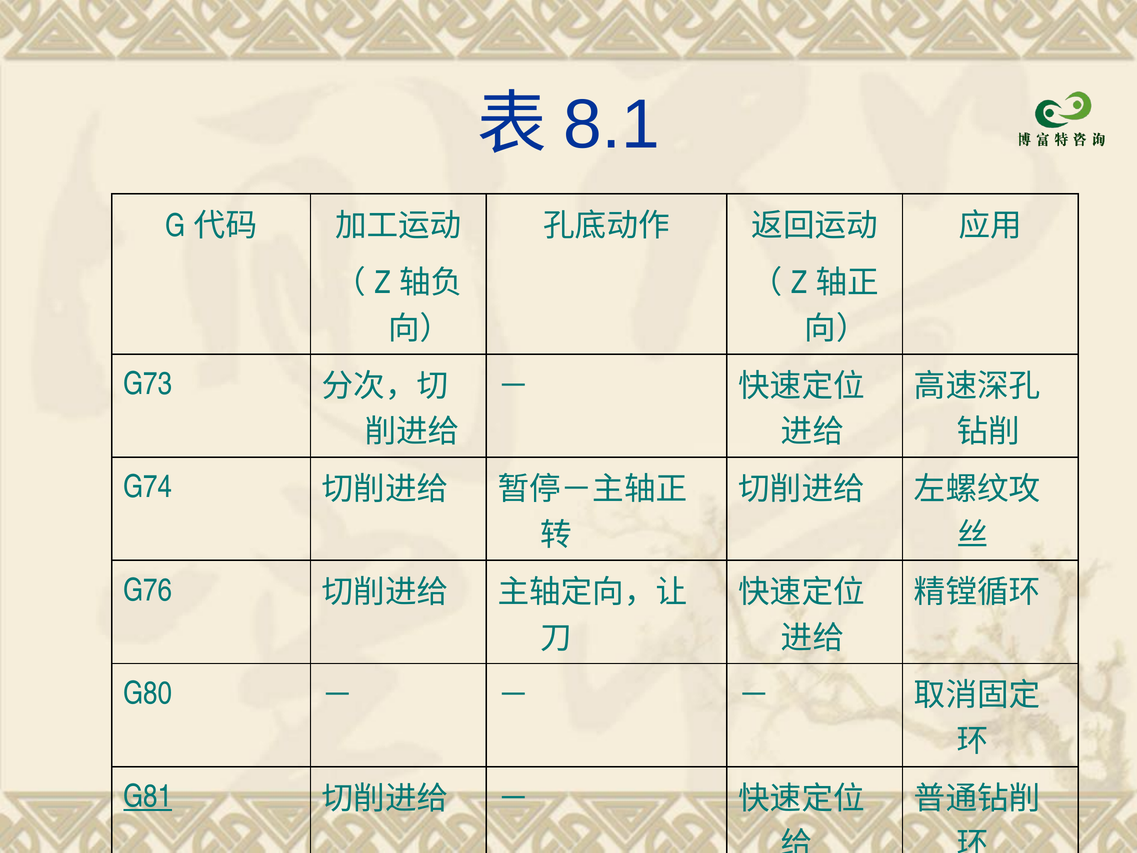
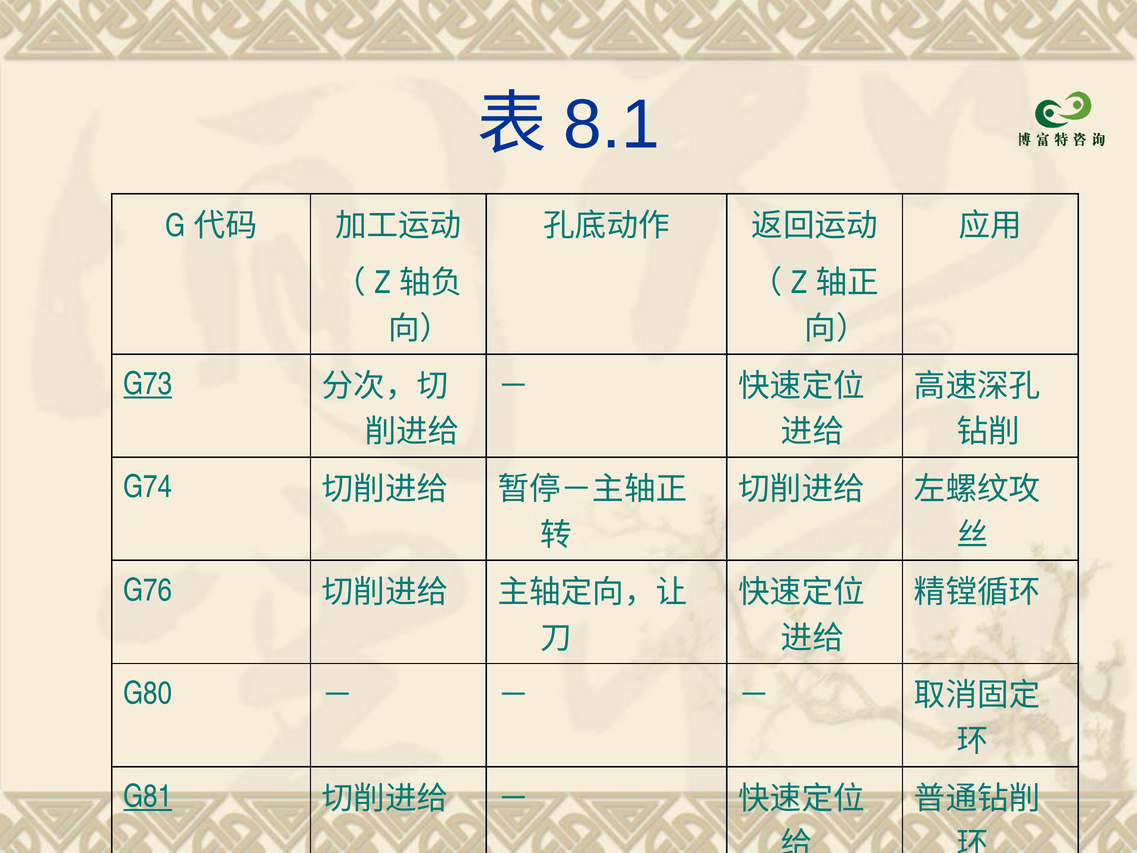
G73 underline: none -> present
